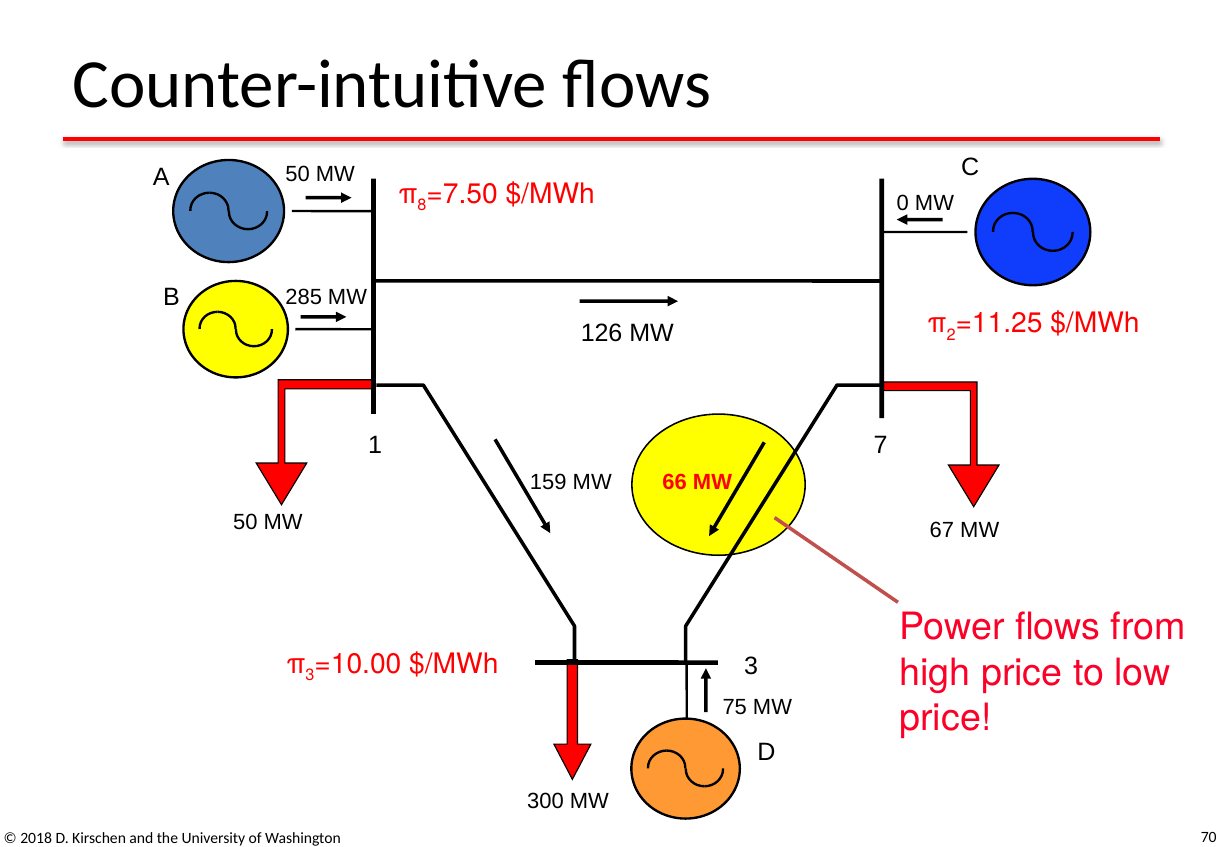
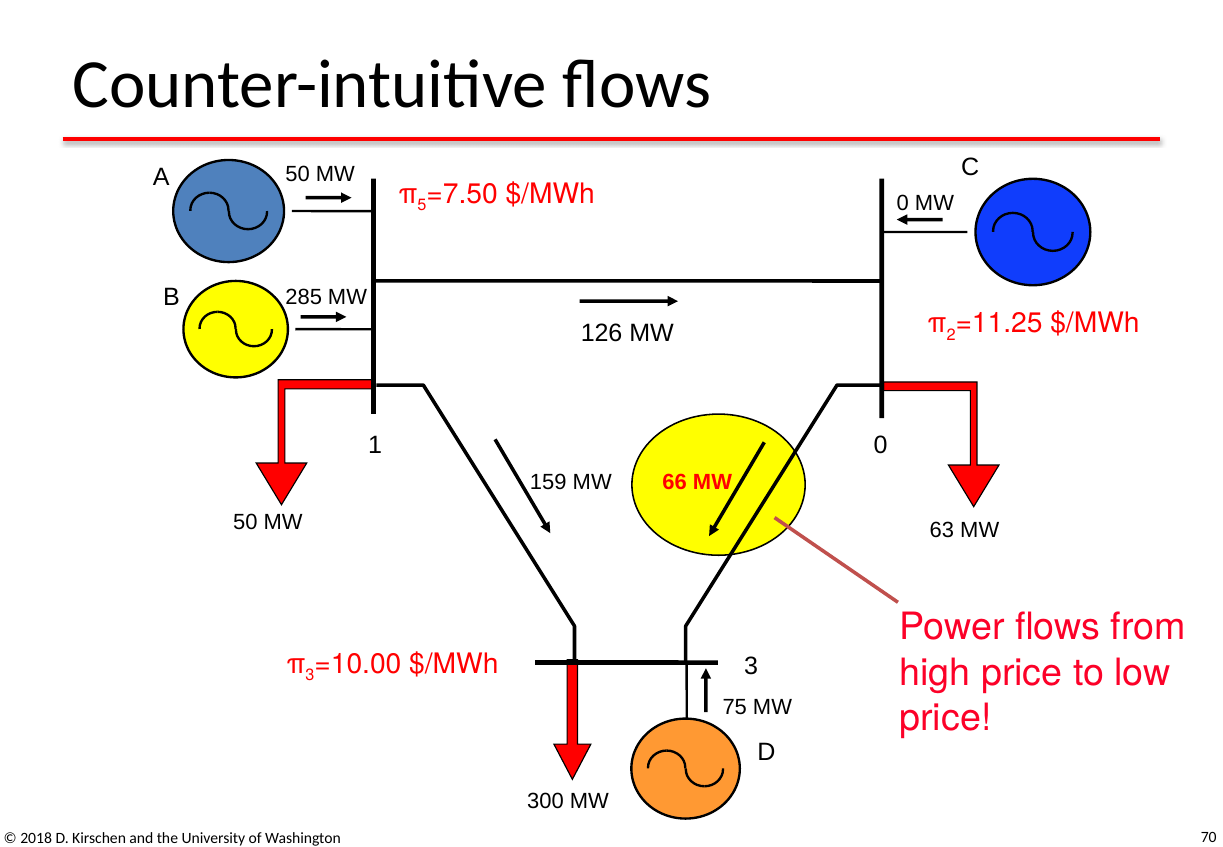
8: 8 -> 5
1 7: 7 -> 0
67: 67 -> 63
